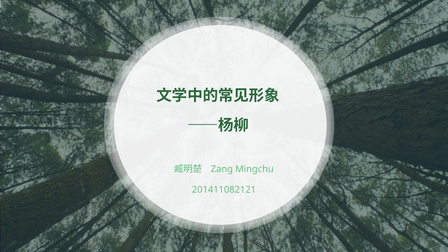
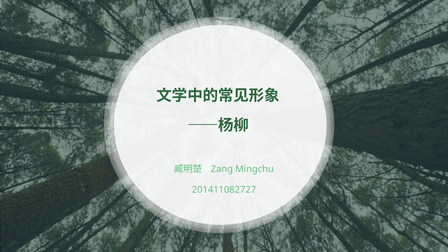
201411082121: 201411082121 -> 201411082727
